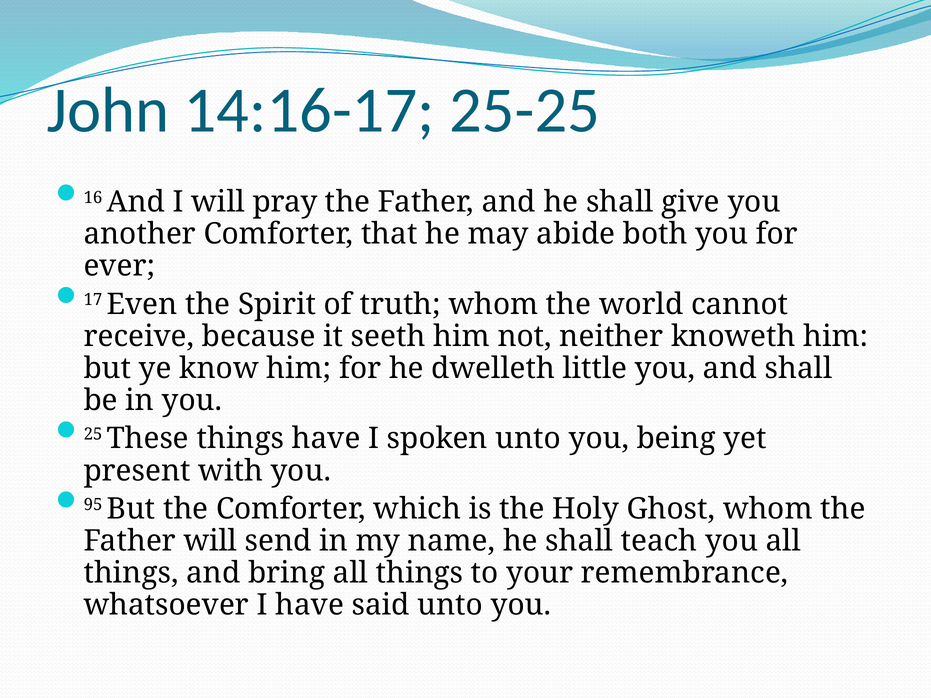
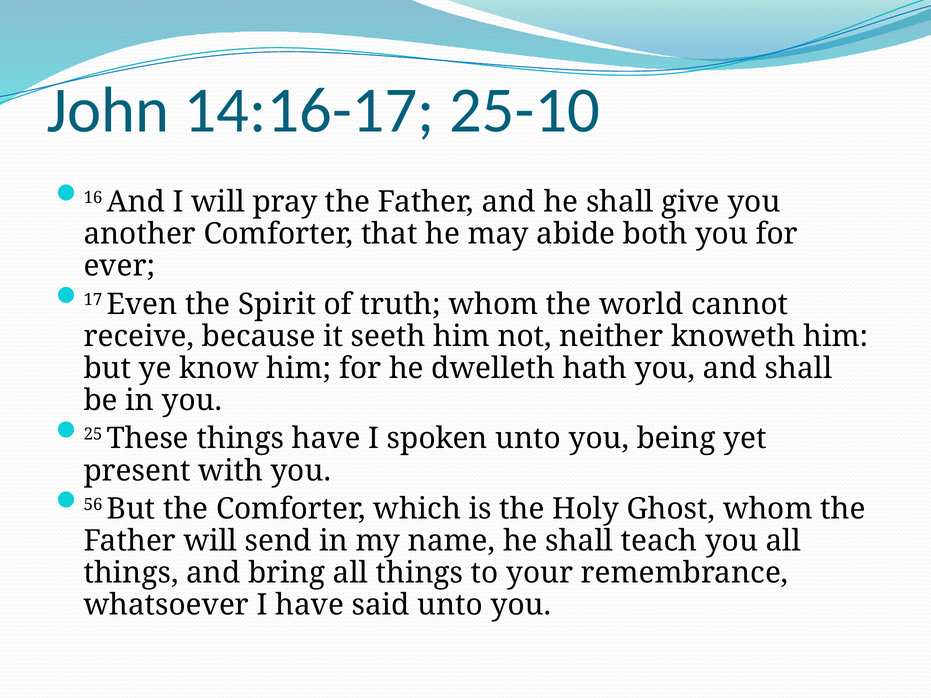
25-25: 25-25 -> 25-10
little: little -> hath
95: 95 -> 56
